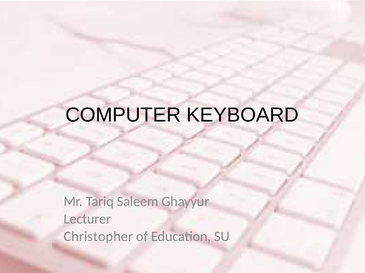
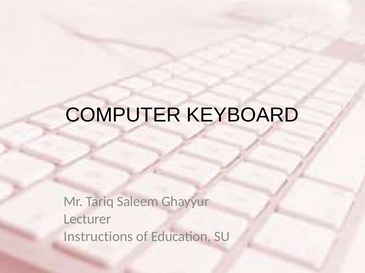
Christopher: Christopher -> Instructions
